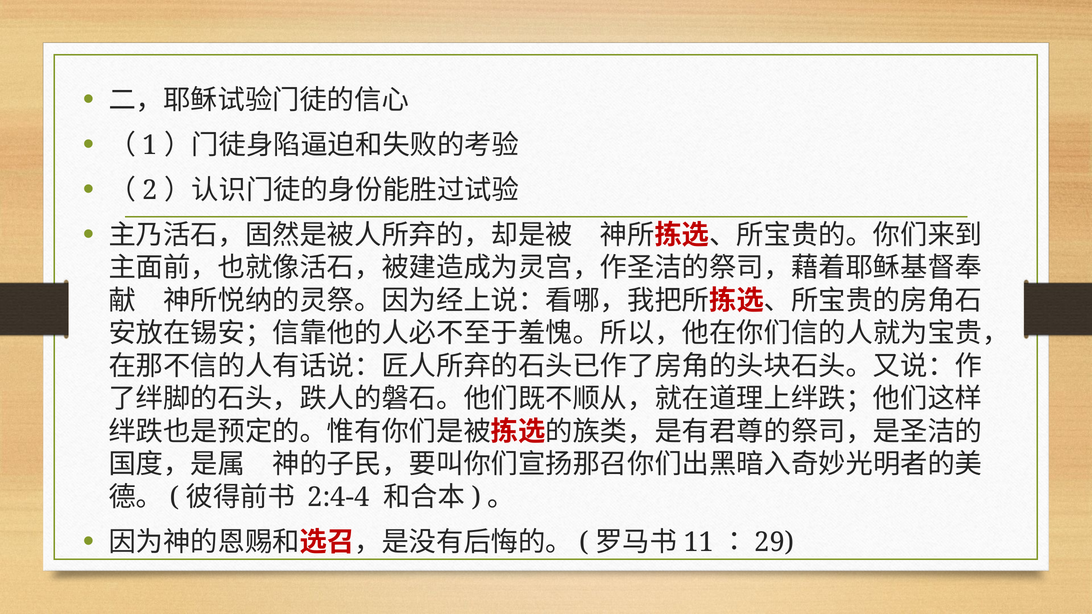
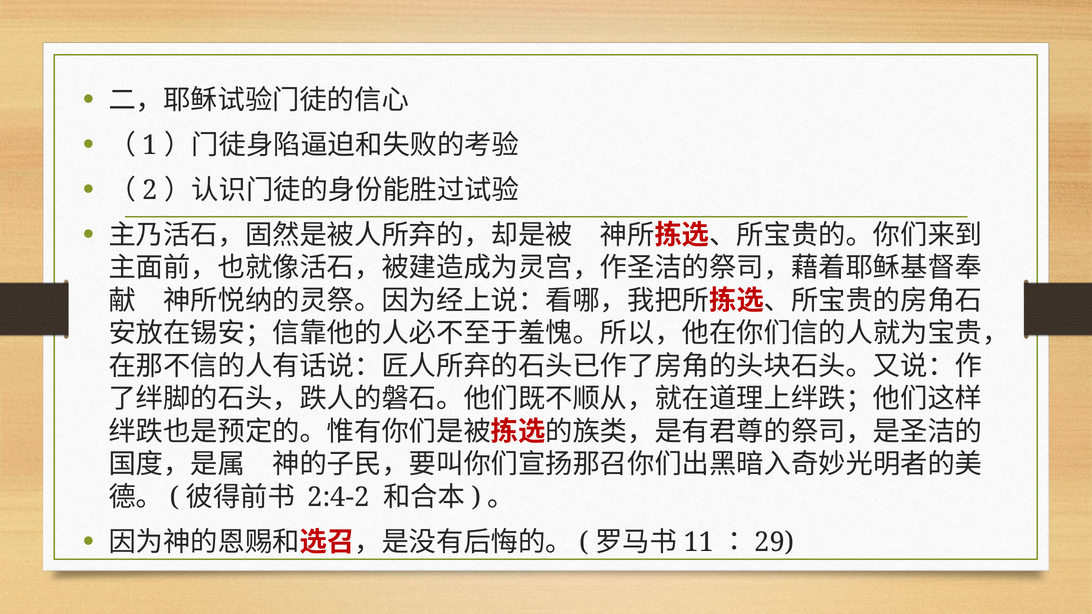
2:4-4: 2:4-4 -> 2:4-2
